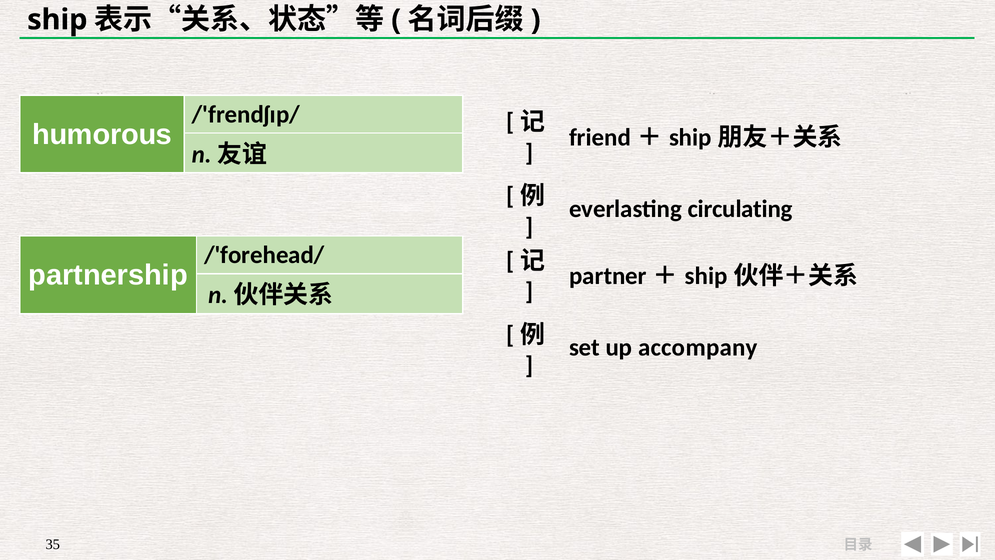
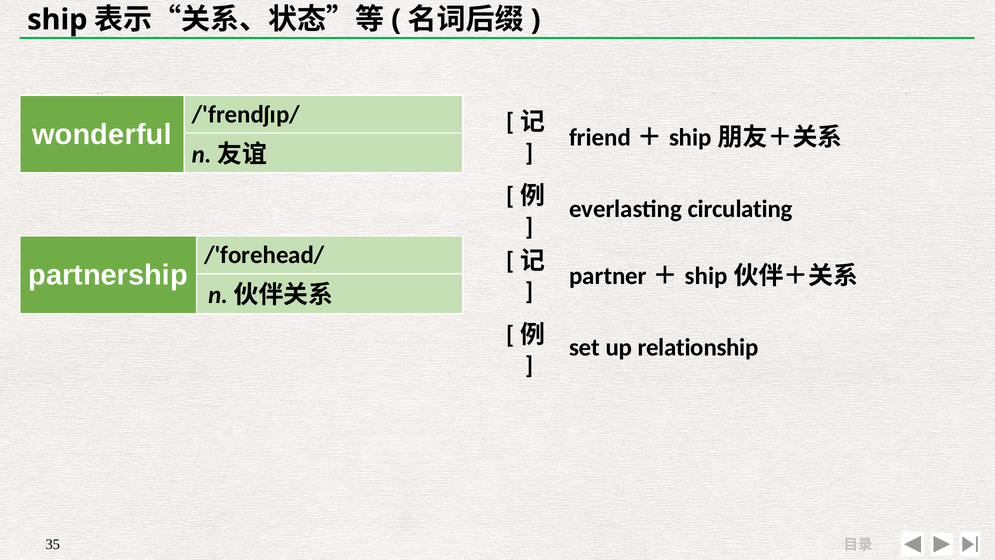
humorous: humorous -> wonderful
accompany: accompany -> relationship
